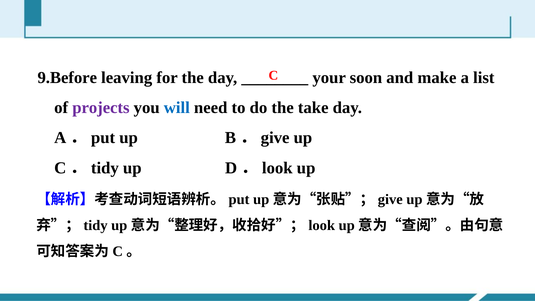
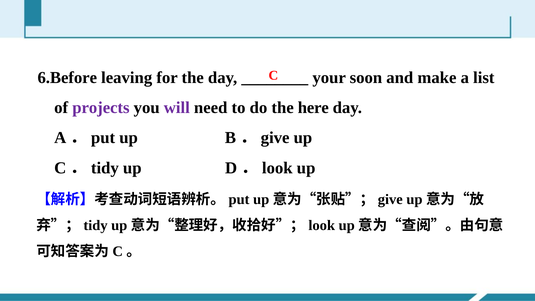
9.Before: 9.Before -> 6.Before
will colour: blue -> purple
take: take -> here
